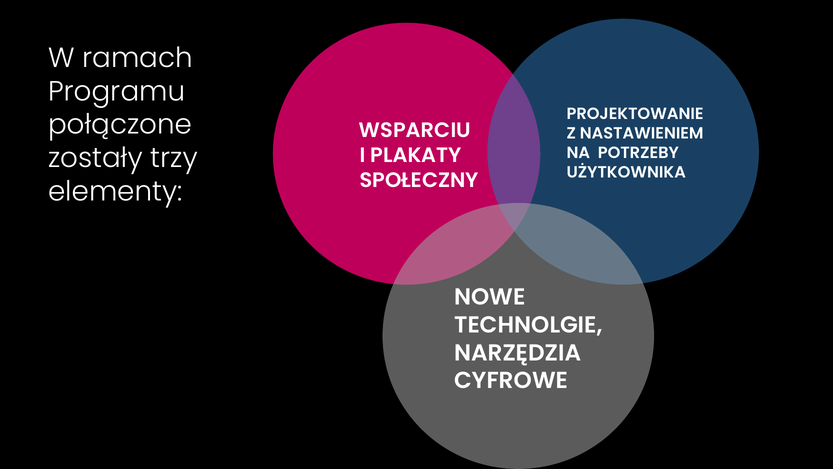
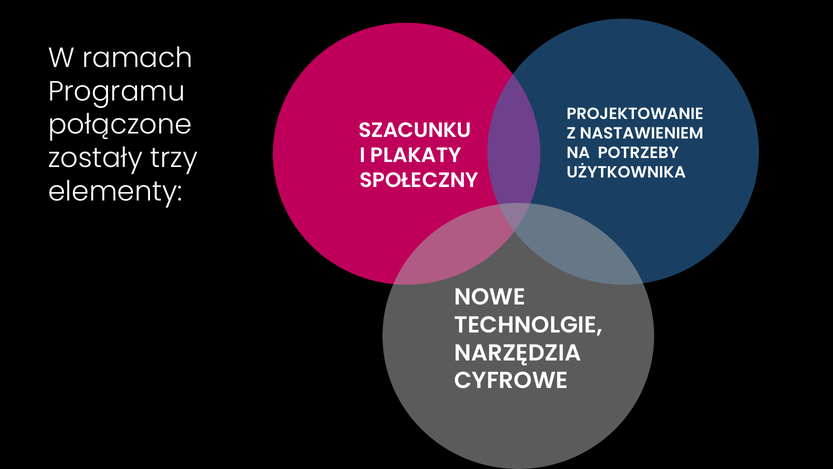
WSPARCIU: WSPARCIU -> SZACUNKU
